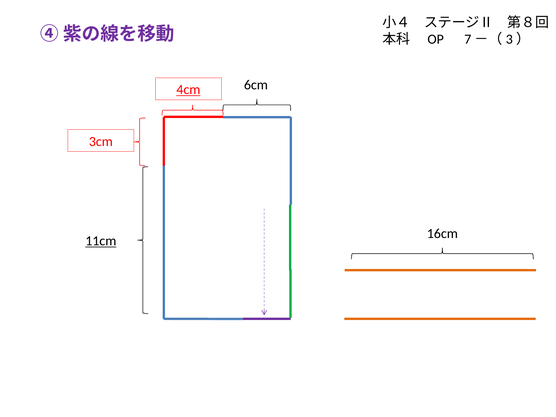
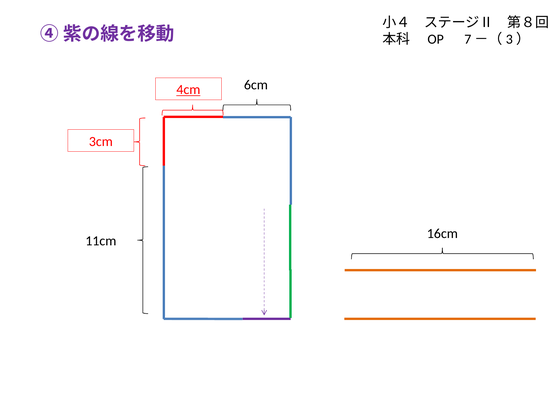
11cm underline: present -> none
